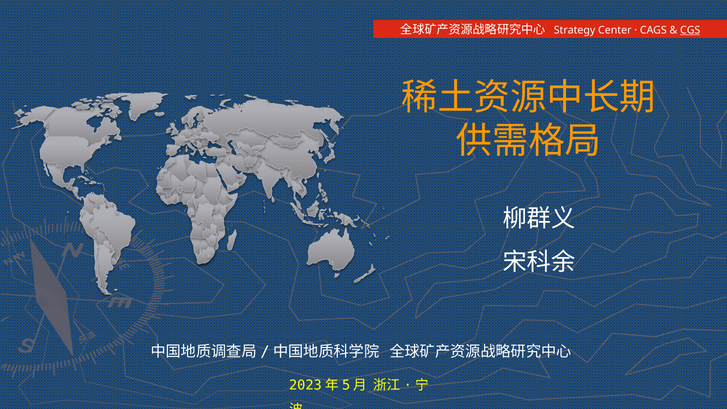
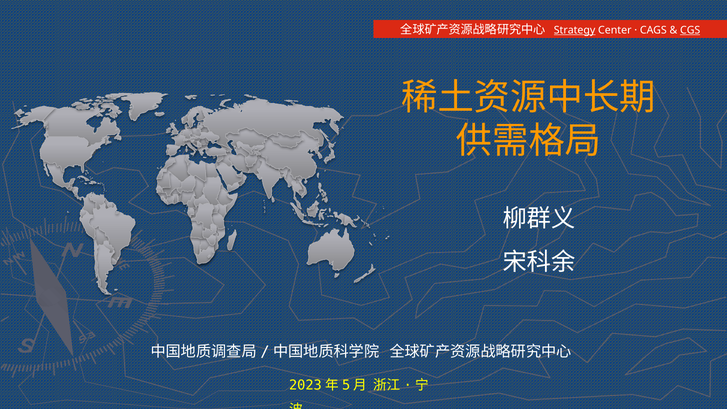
Strategy underline: none -> present
